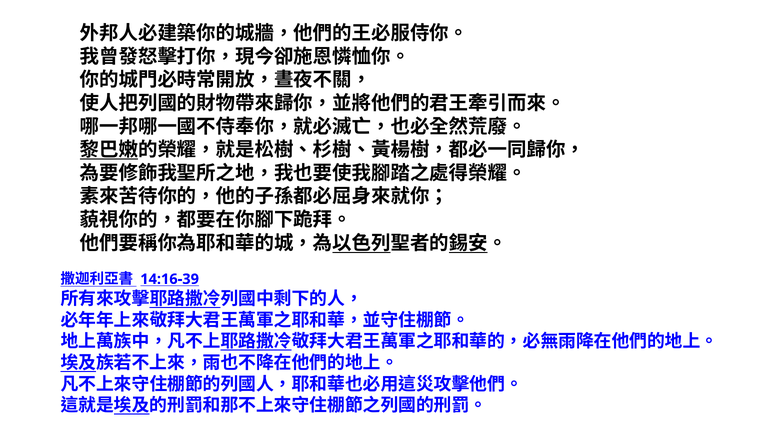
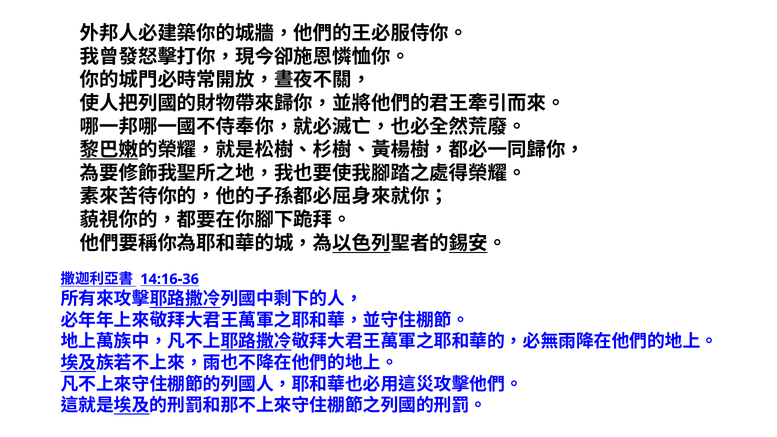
14:16-39: 14:16-39 -> 14:16-36
